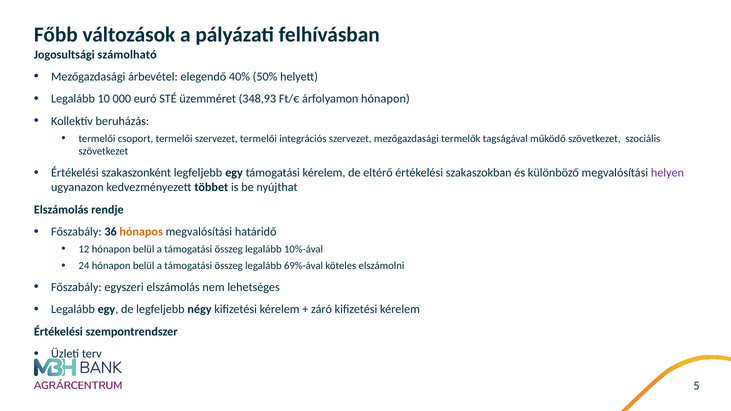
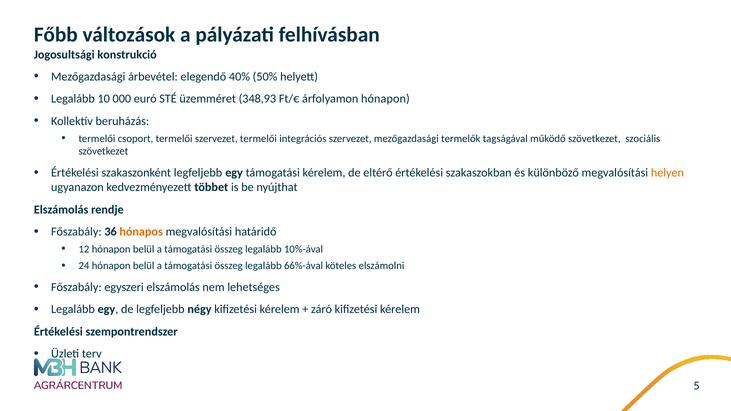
számolható: számolható -> konstrukció
helyen colour: purple -> orange
69%-ával: 69%-ával -> 66%-ával
